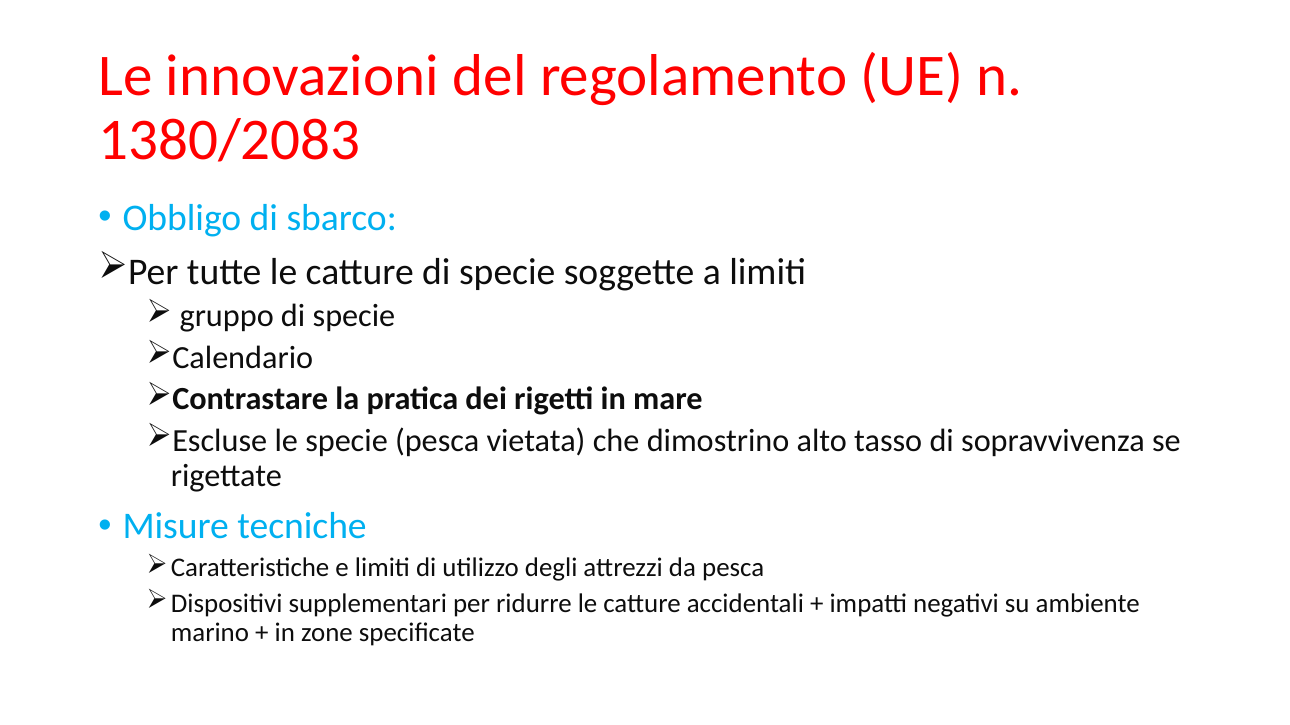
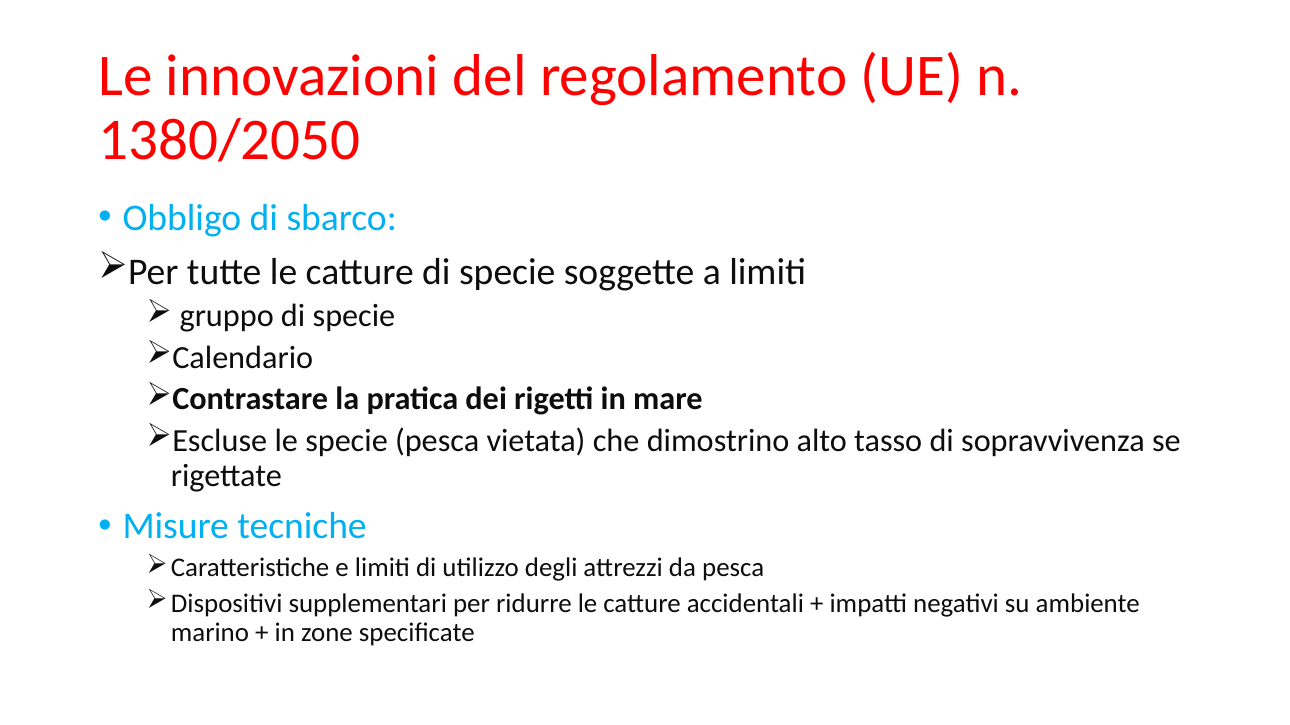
1380/2083: 1380/2083 -> 1380/2050
